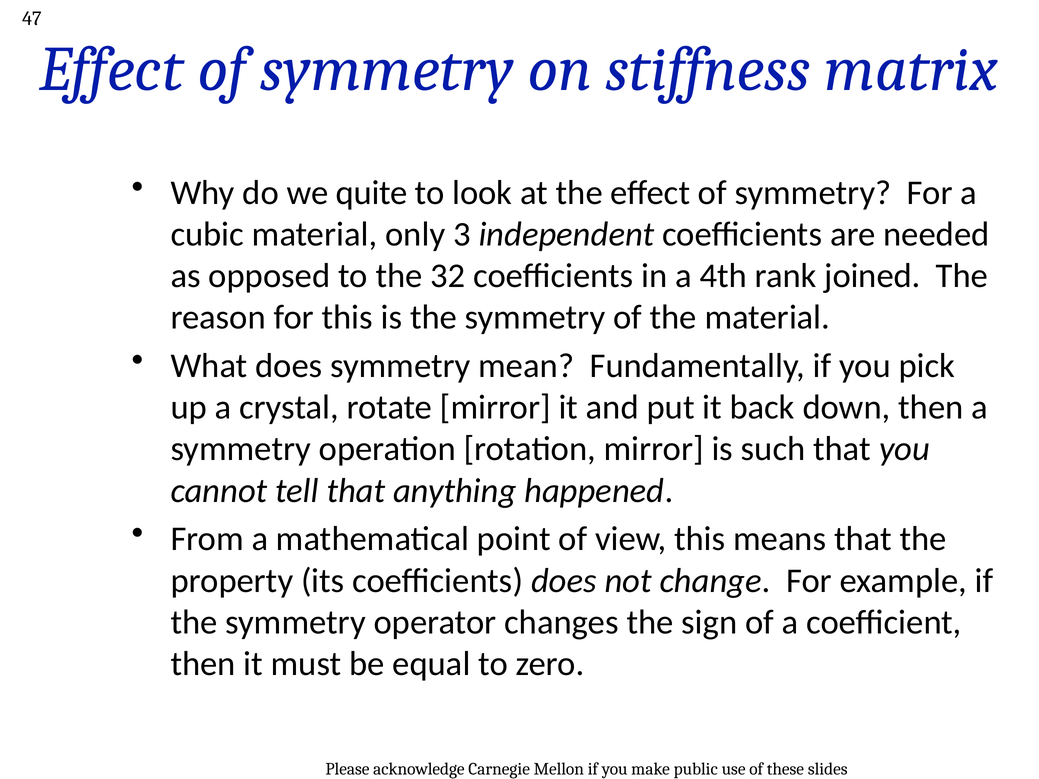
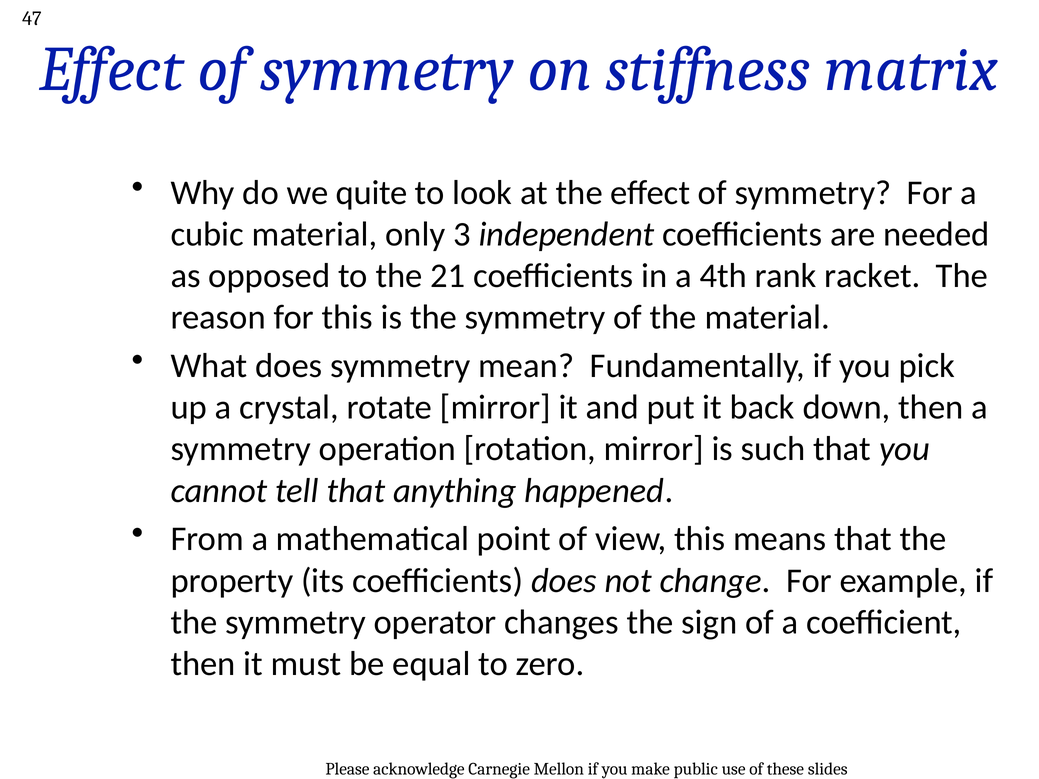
32: 32 -> 21
joined: joined -> racket
